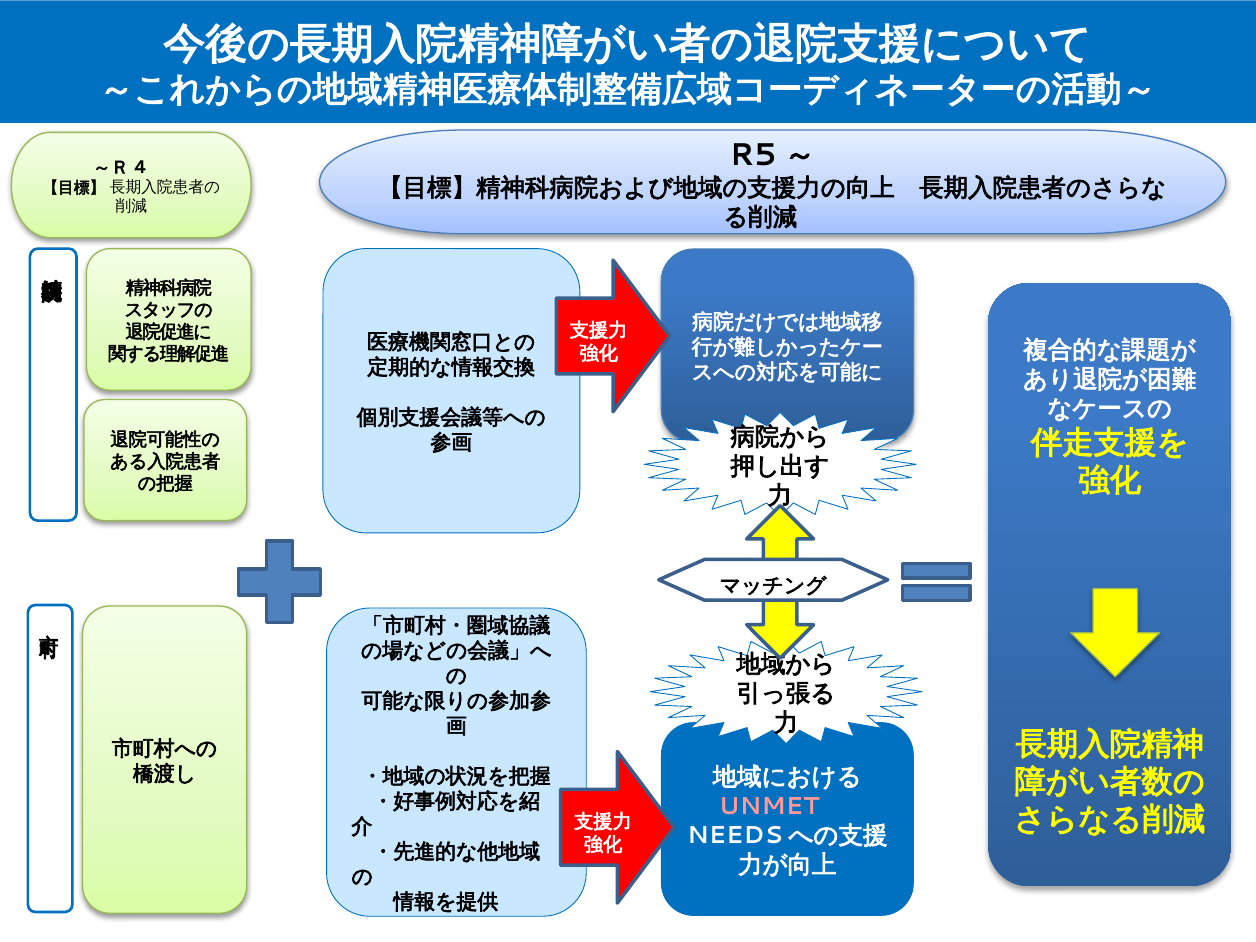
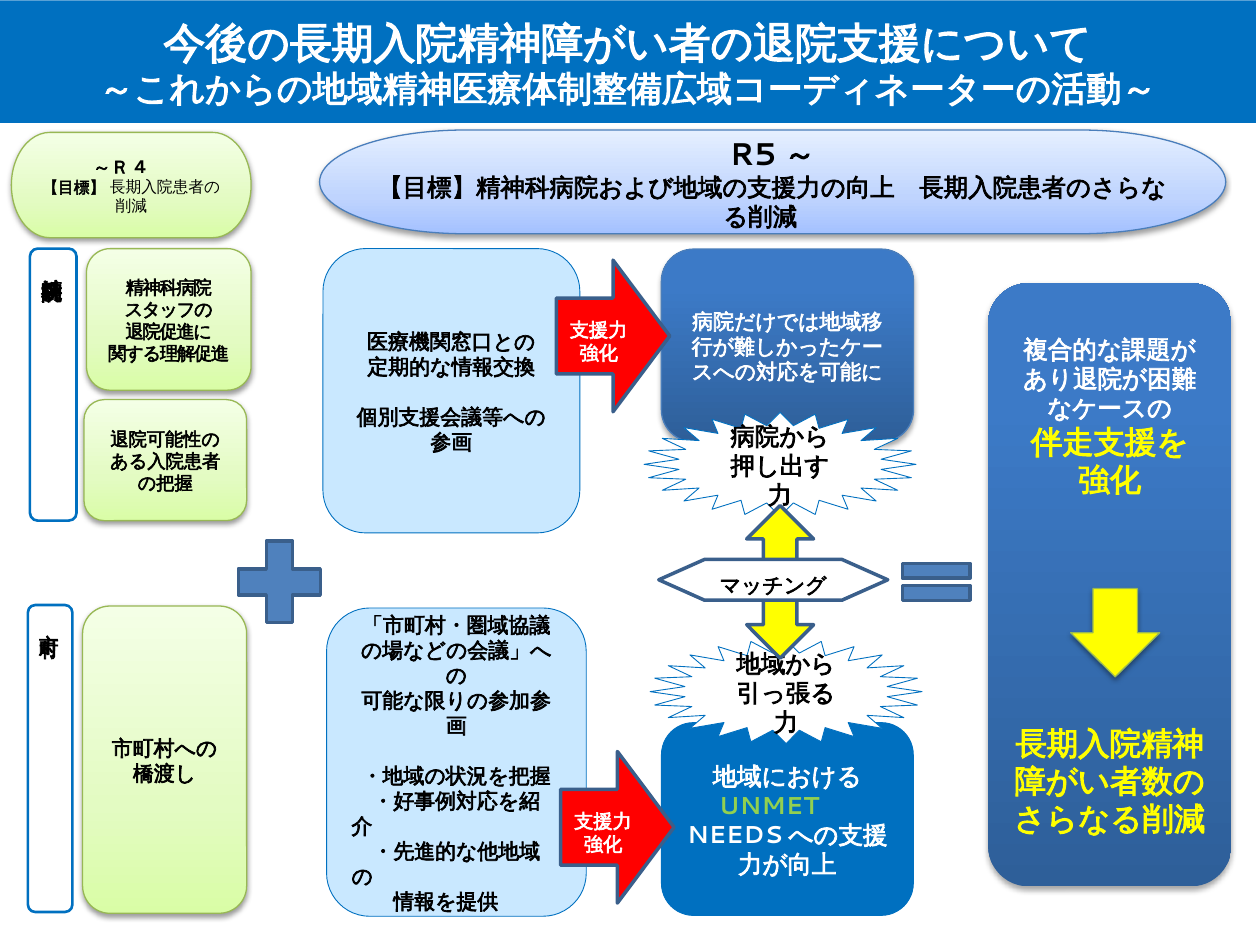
UNMET colour: pink -> light green
